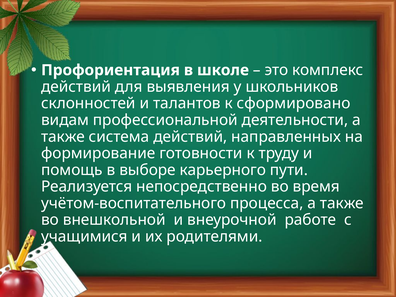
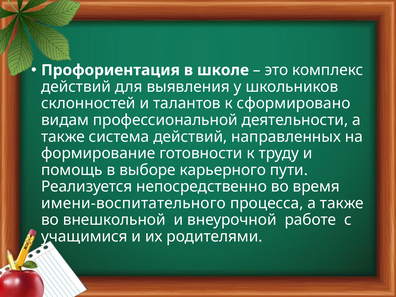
учётом-воспитательного: учётом-воспитательного -> имени-воспитательного
